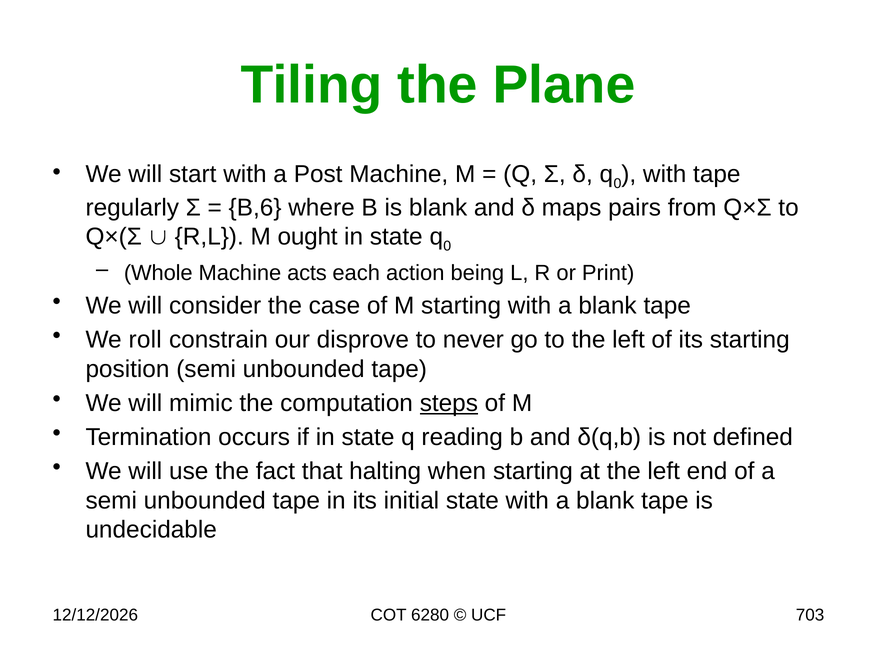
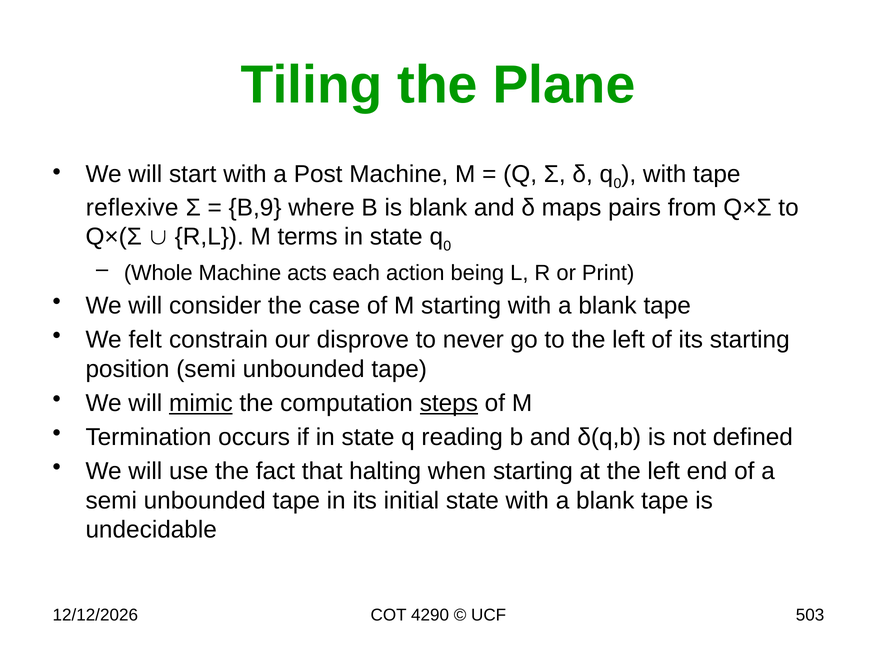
regularly: regularly -> reflexive
B,6: B,6 -> B,9
ought: ought -> terms
roll: roll -> felt
mimic underline: none -> present
6280: 6280 -> 4290
703: 703 -> 503
